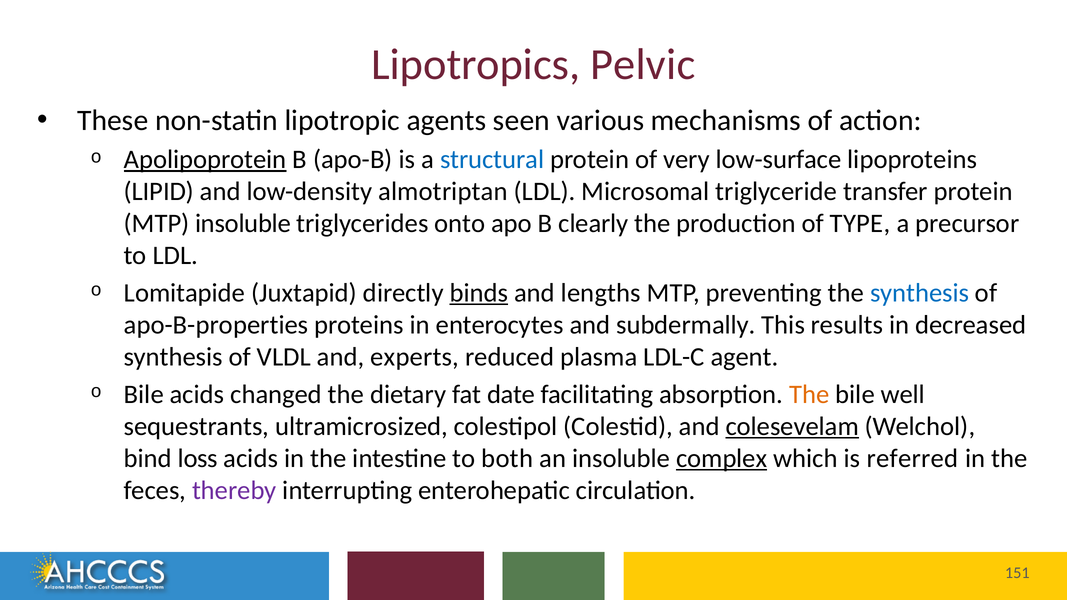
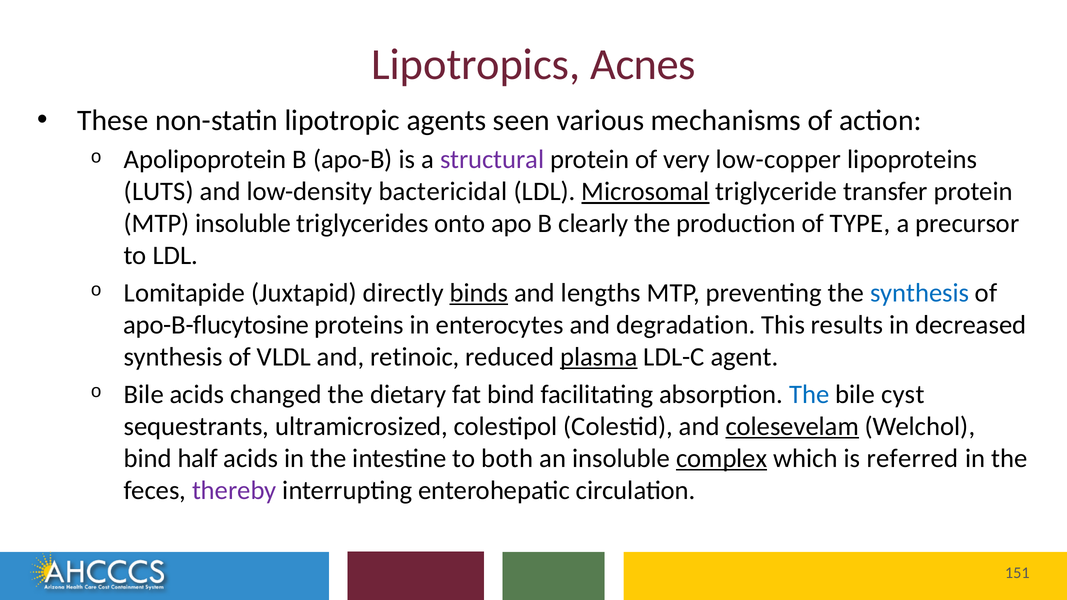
Pelvic: Pelvic -> Acnes
Apolipoprotein underline: present -> none
structural colour: blue -> purple
low-surface: low-surface -> low-copper
LIPID: LIPID -> LUTS
almotriptan: almotriptan -> bactericidal
Microsomal underline: none -> present
apo-B-properties: apo-B-properties -> apo-B-flucytosine
subdermally: subdermally -> degradation
experts: experts -> retinoic
plasma underline: none -> present
fat date: date -> bind
The at (809, 394) colour: orange -> blue
well: well -> cyst
loss: loss -> half
